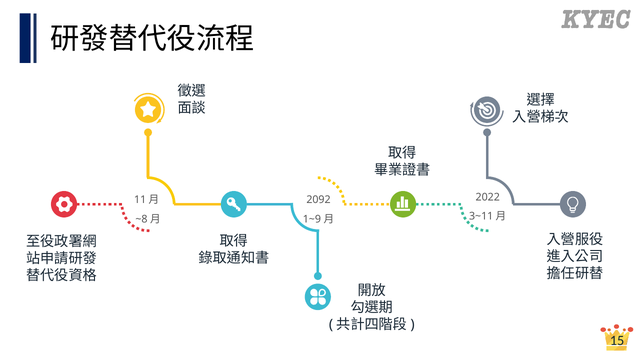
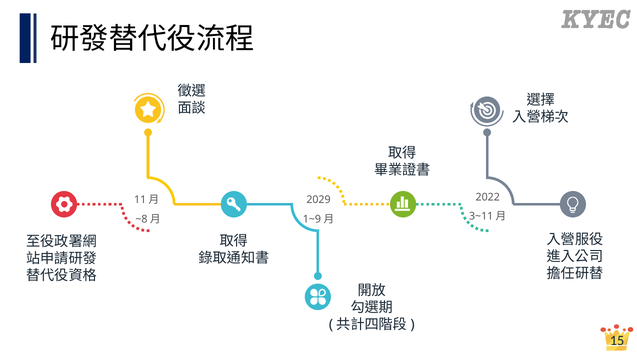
2092: 2092 -> 2029
